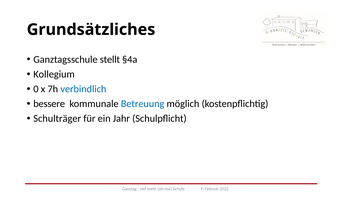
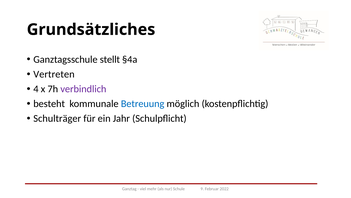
Kollegium: Kollegium -> Vertreten
0: 0 -> 4
verbindlich colour: blue -> purple
bessere: bessere -> besteht
